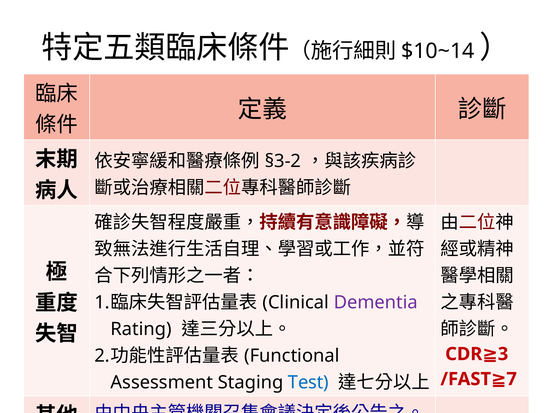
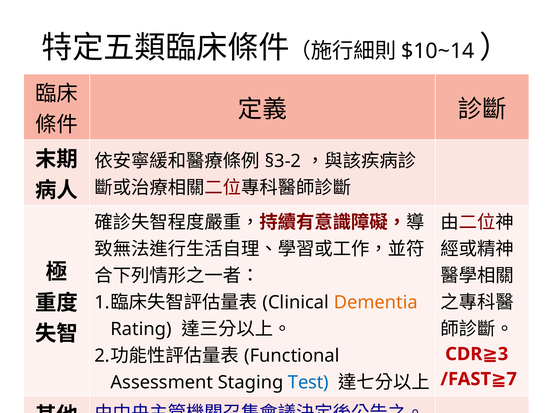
Dementia colour: purple -> orange
